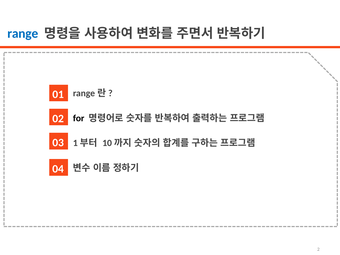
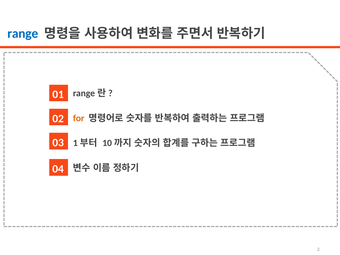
for colour: black -> orange
